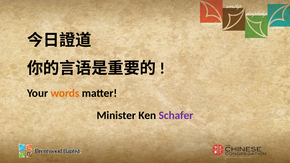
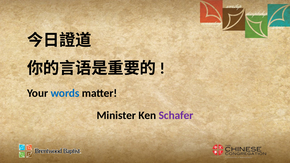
words colour: orange -> blue
